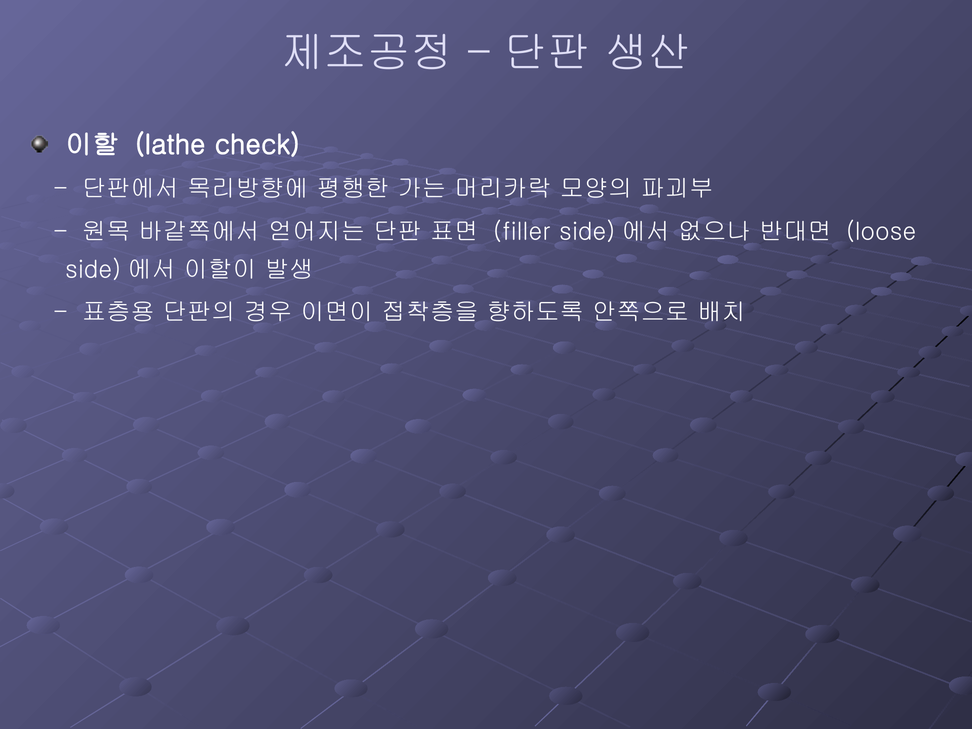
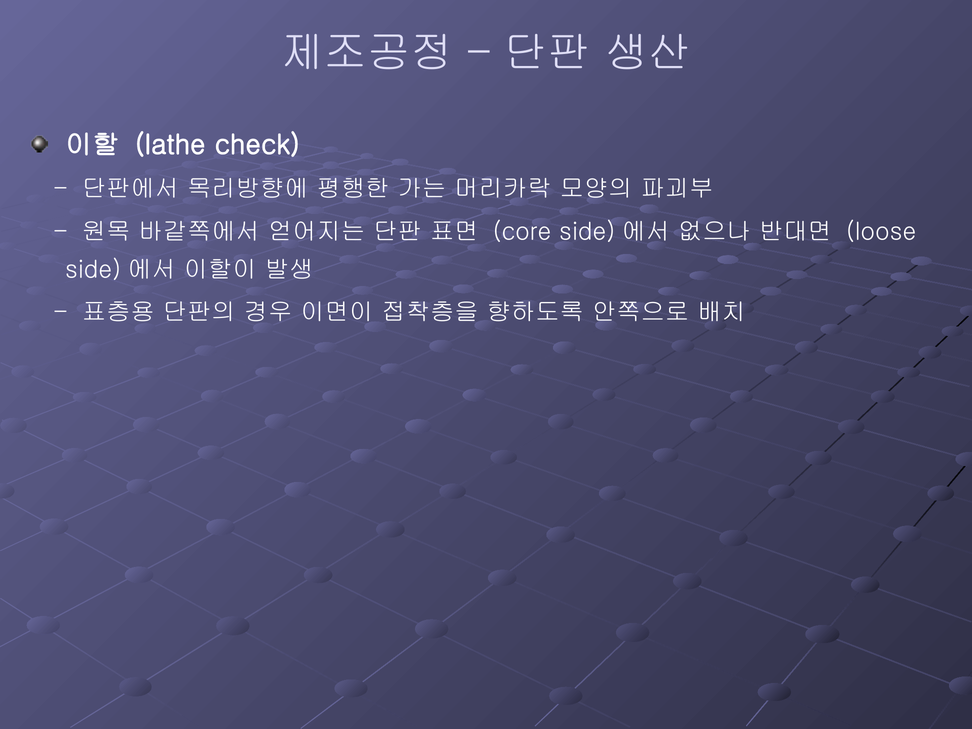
filler: filler -> core
